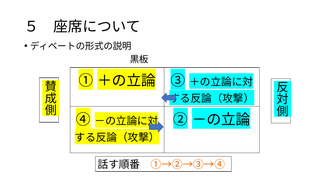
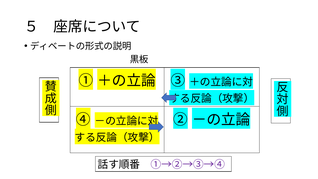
①→②→③→④ colour: orange -> purple
